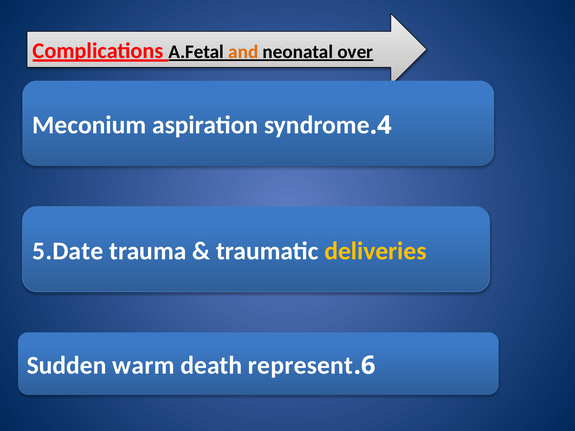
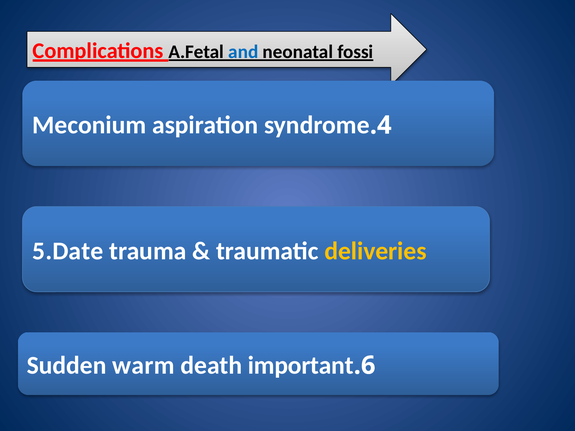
and colour: orange -> blue
over: over -> fossi
represent: represent -> important
